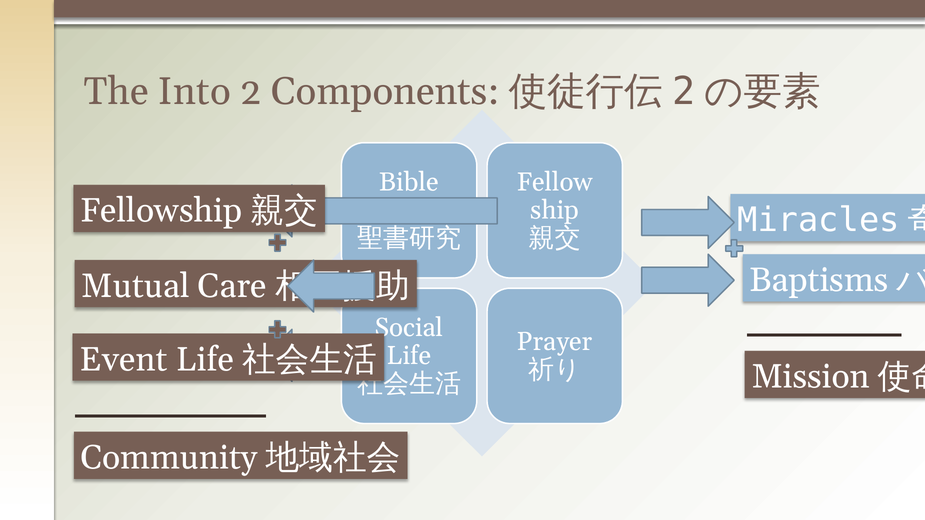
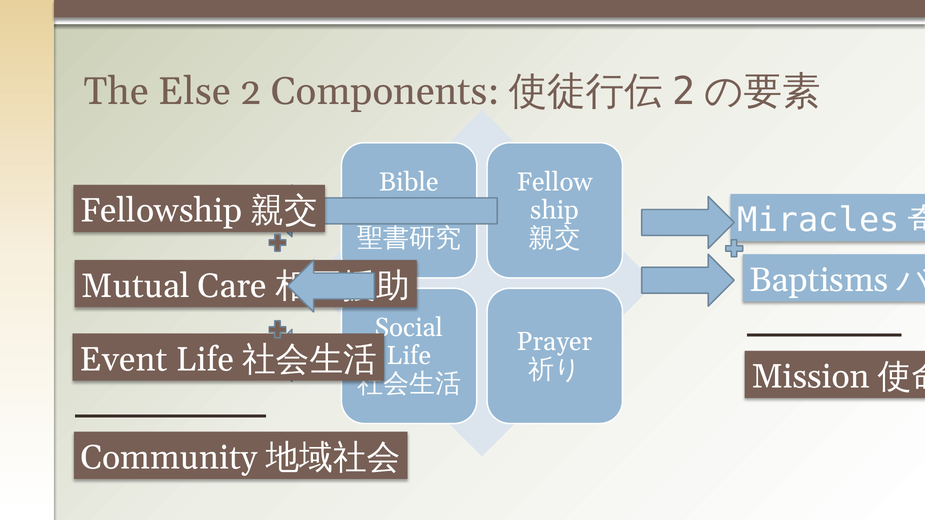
Into: Into -> Else
